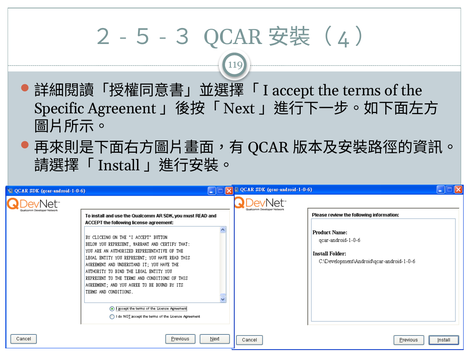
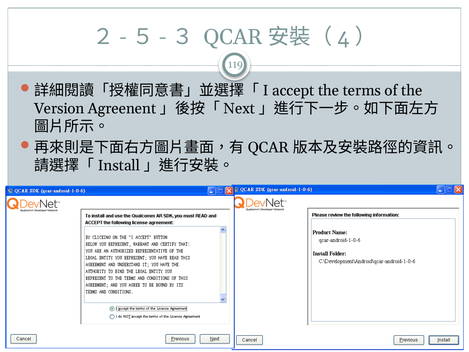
Specific: Specific -> Version
